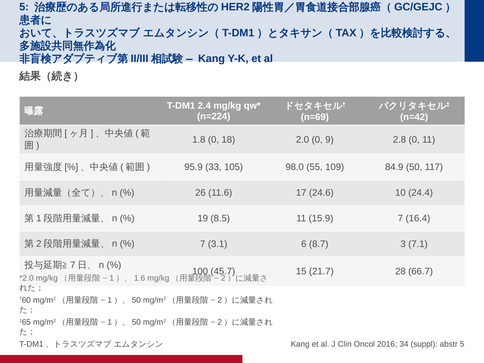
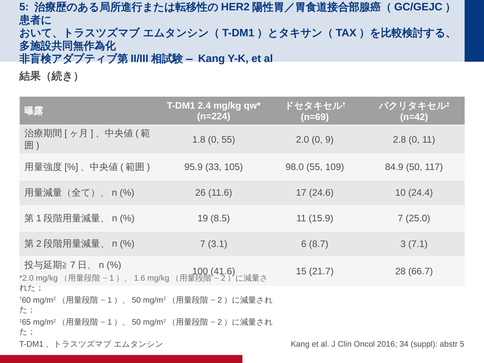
0 18: 18 -> 55
16.4: 16.4 -> 25.0
45.7: 45.7 -> 41.6
